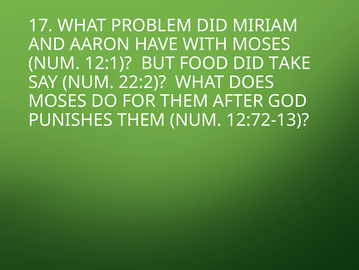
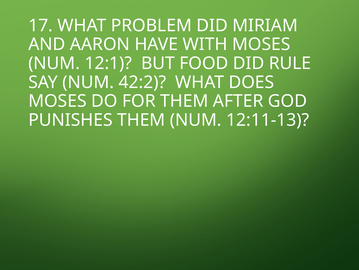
TAKE: TAKE -> RULE
22:2: 22:2 -> 42:2
12:72-13: 12:72-13 -> 12:11-13
